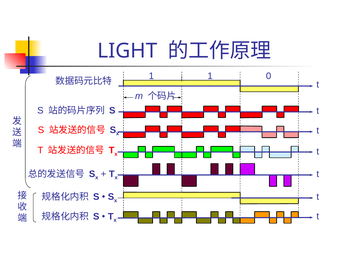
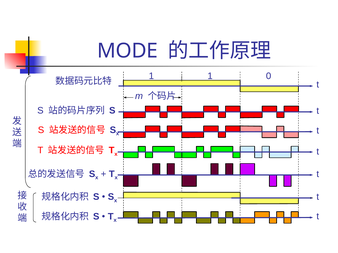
LIGHT: LIGHT -> MODE
